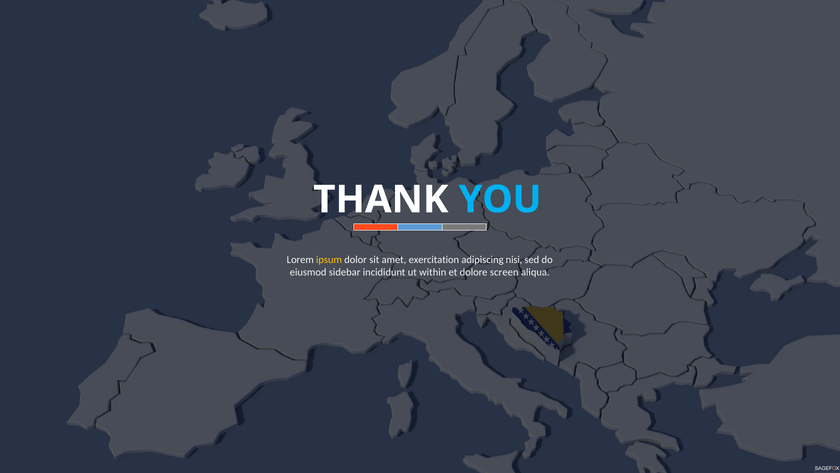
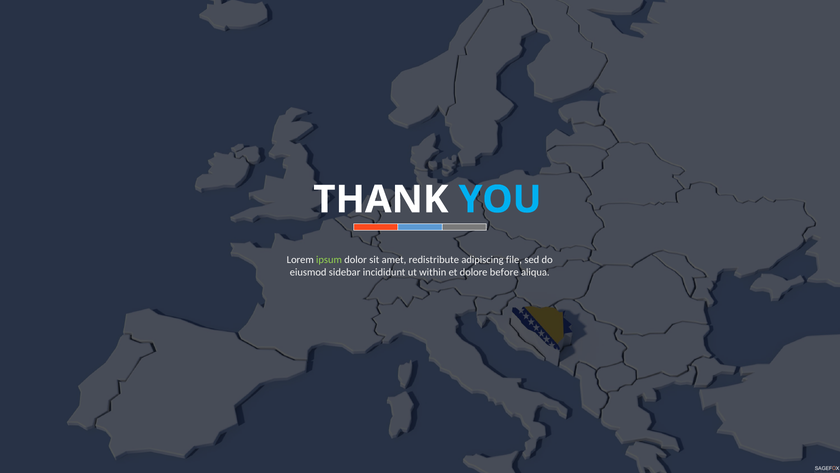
ipsum colour: yellow -> light green
exercitation: exercitation -> redistribute
nisi: nisi -> file
screen: screen -> before
